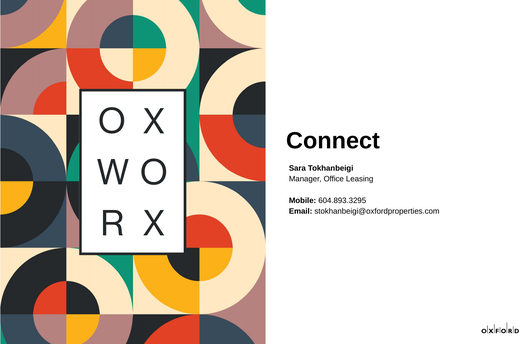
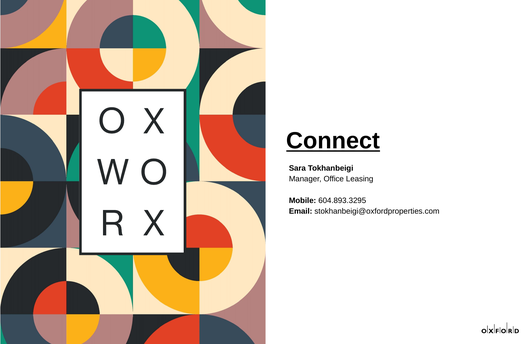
Connect underline: none -> present
